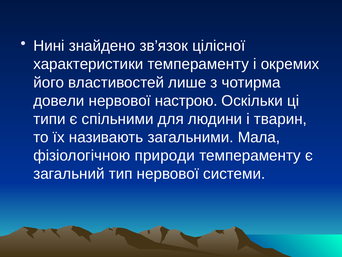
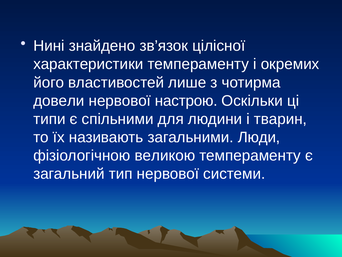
Мала: Мала -> Люди
природи: природи -> великою
